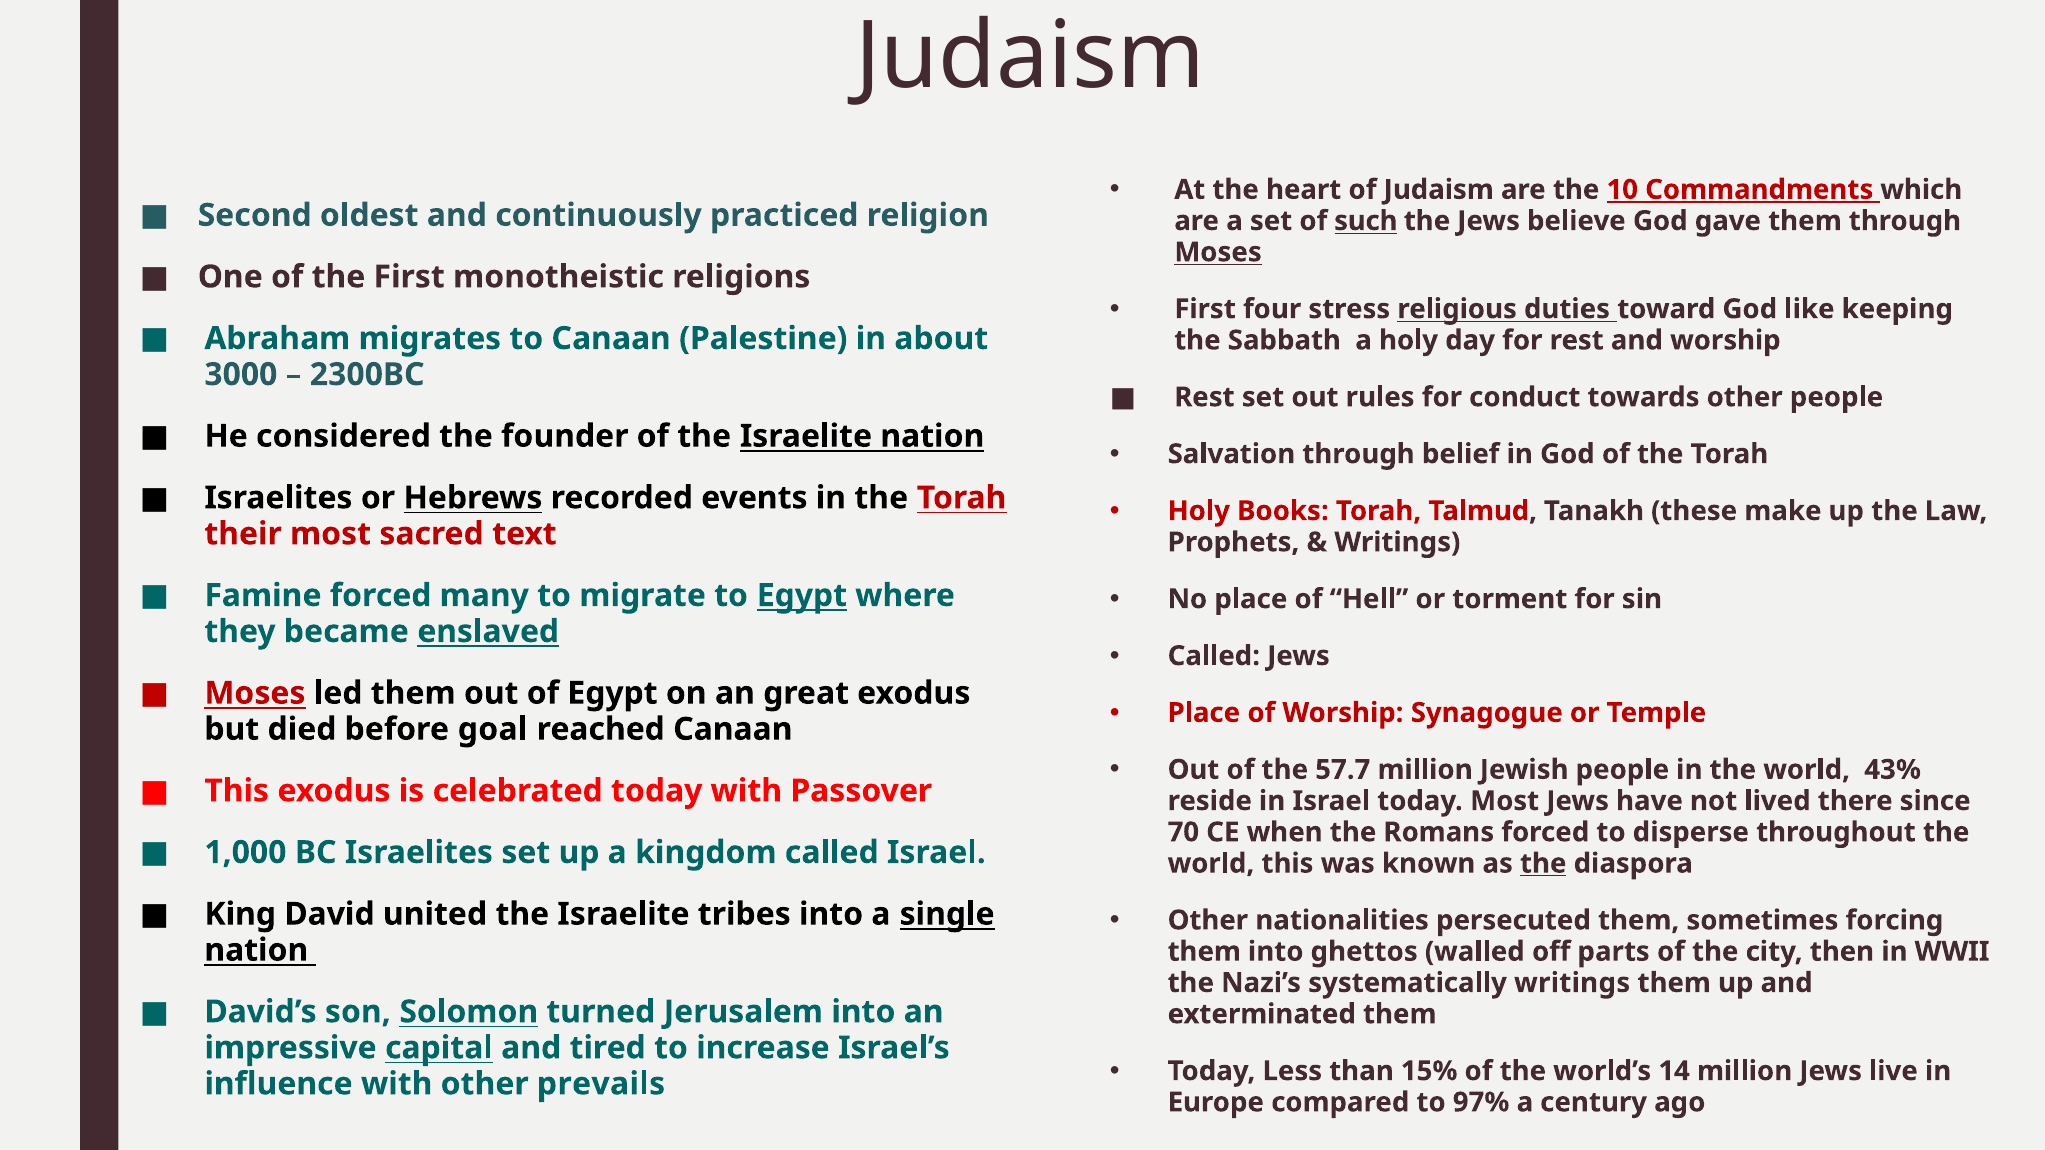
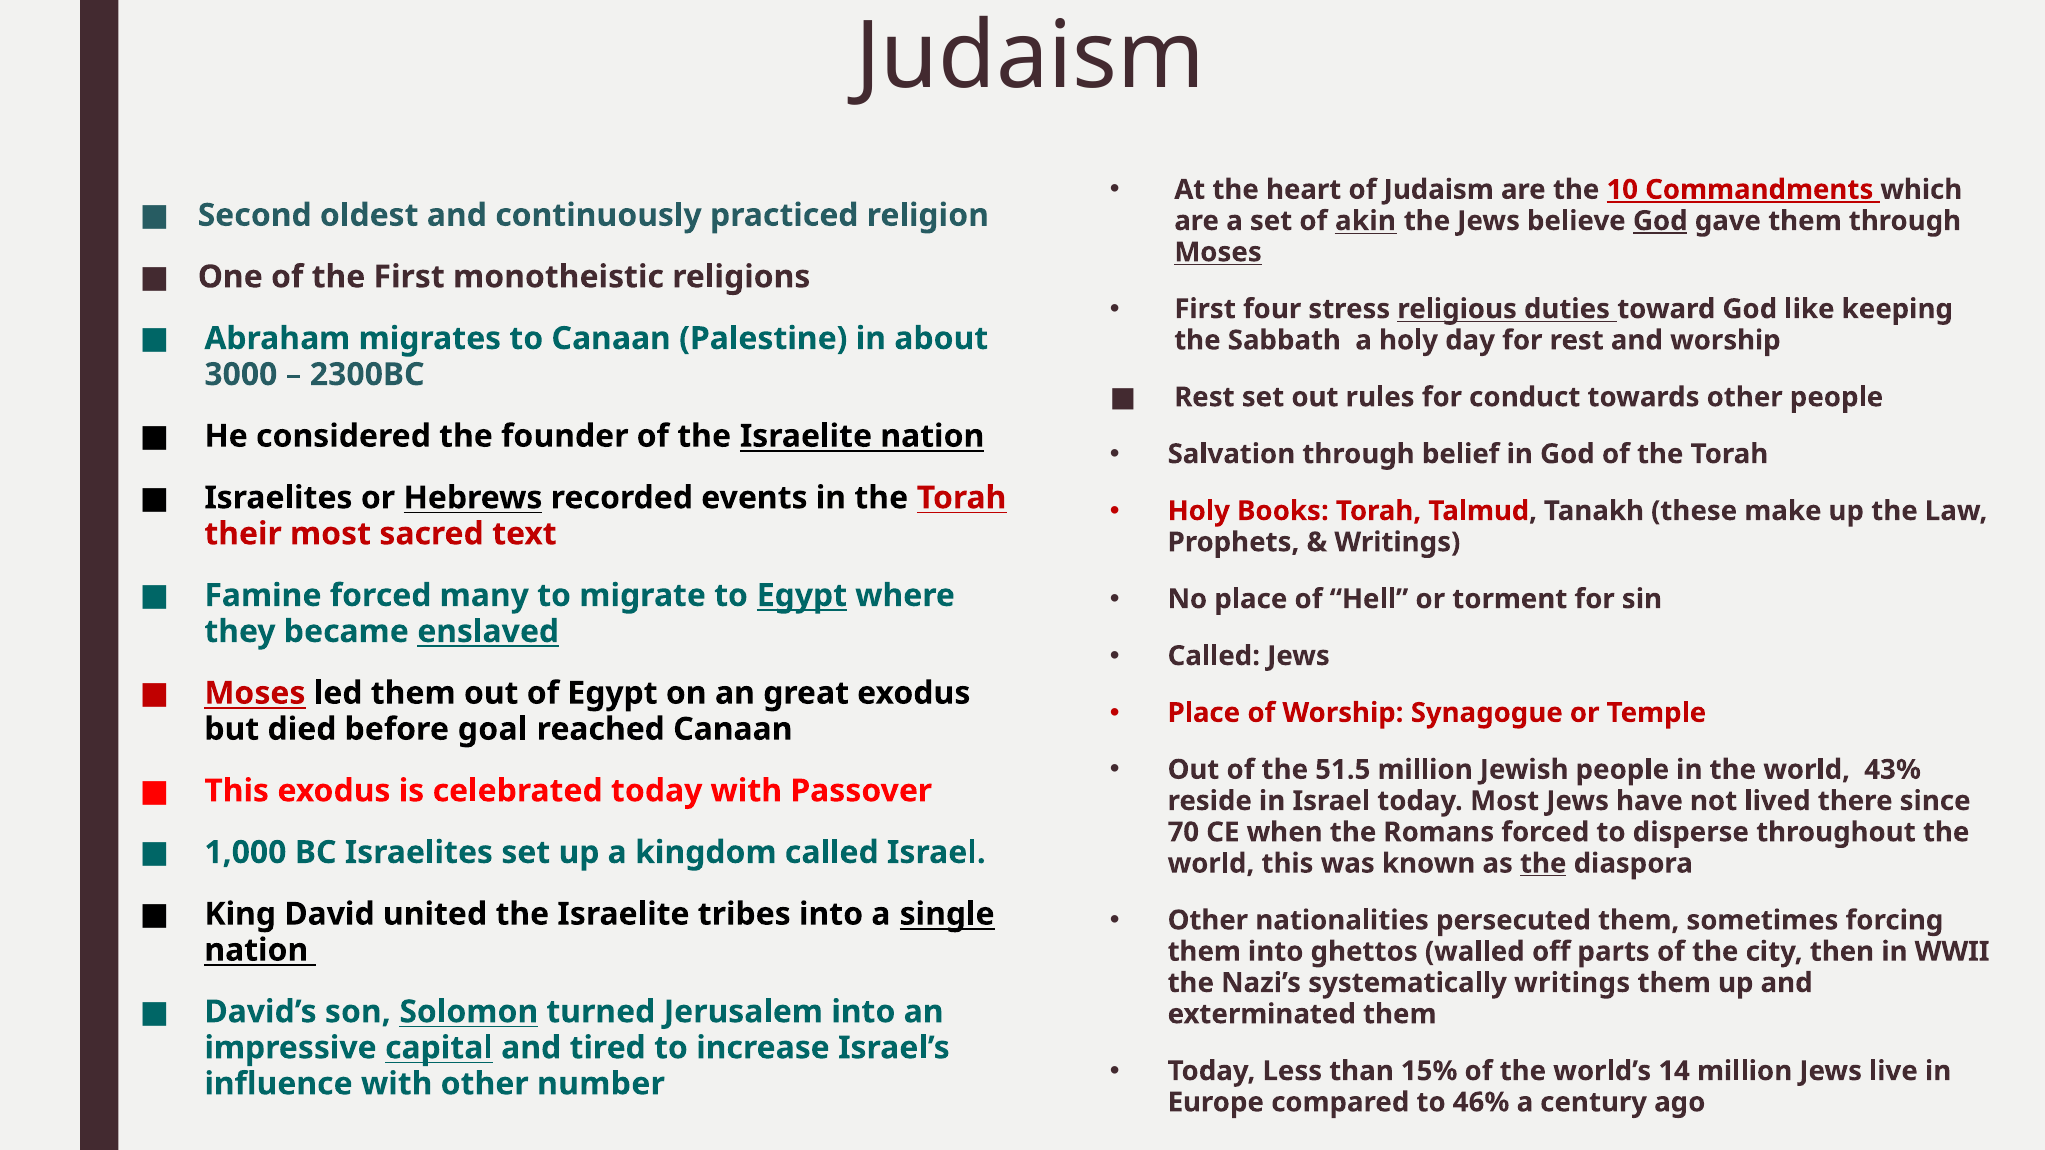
such: such -> akin
God at (1660, 221) underline: none -> present
57.7: 57.7 -> 51.5
prevails: prevails -> number
97%: 97% -> 46%
